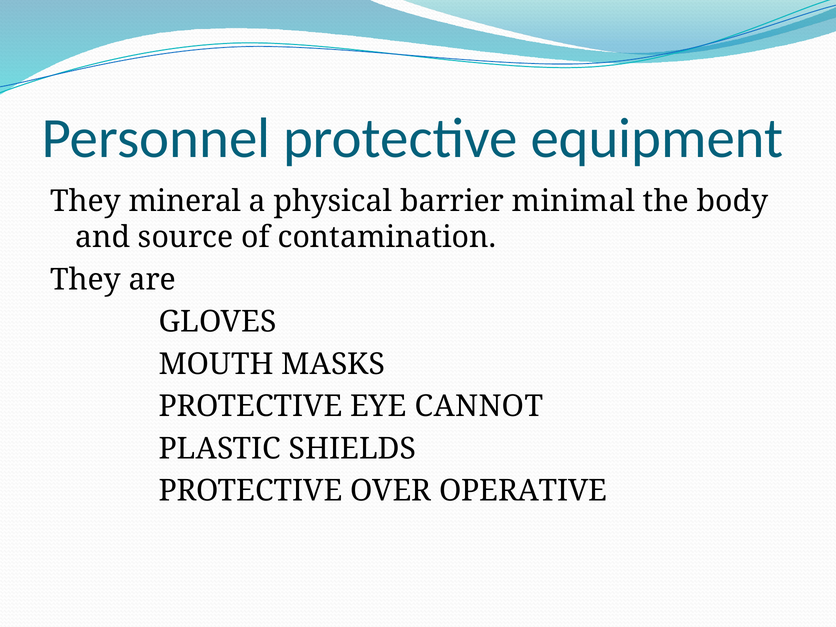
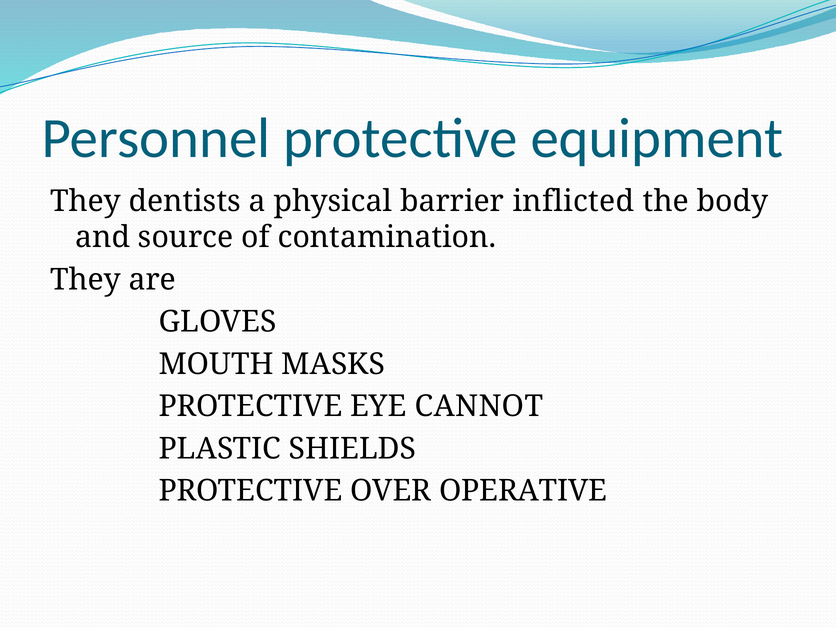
mineral: mineral -> dentists
minimal: minimal -> inflicted
